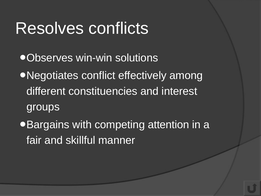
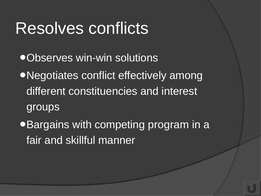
attention: attention -> program
